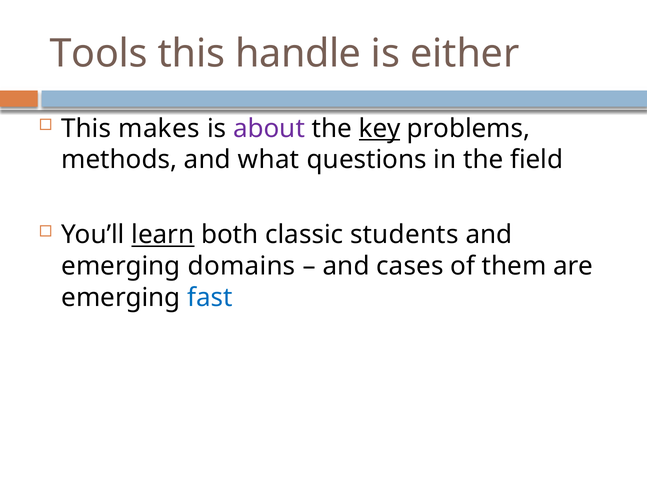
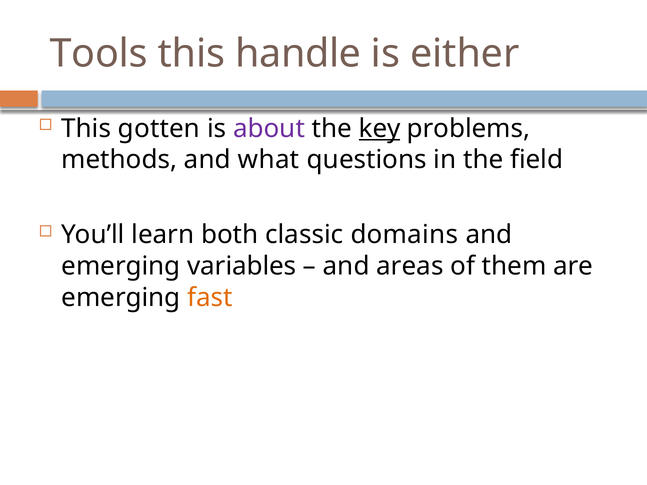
makes: makes -> gotten
learn underline: present -> none
students: students -> domains
domains: domains -> variables
cases: cases -> areas
fast colour: blue -> orange
